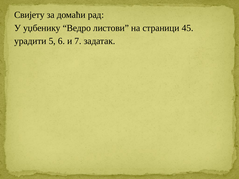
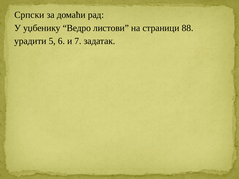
Свијету: Свијету -> Српски
45: 45 -> 88
